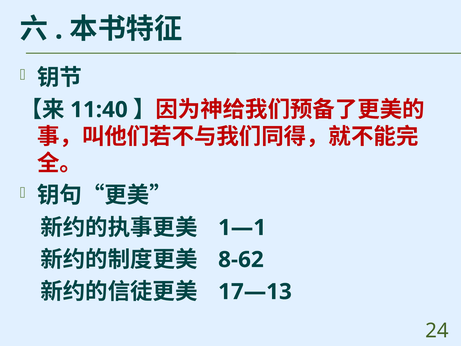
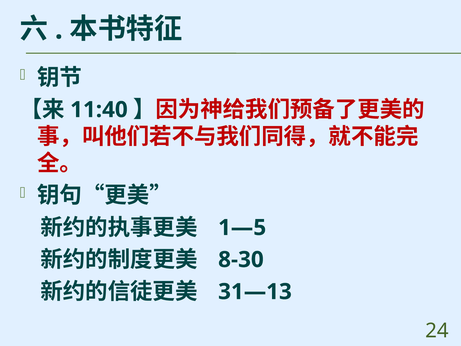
1—1: 1—1 -> 1—5
8-62: 8-62 -> 8-30
17—13: 17—13 -> 31—13
